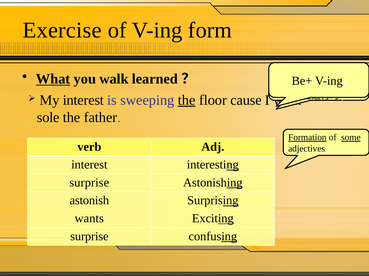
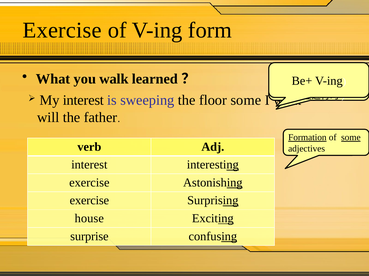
What underline: present -> none
the at (187, 100) underline: present -> none
floor cause: cause -> some
sole: sole -> will
surprise at (89, 183): surprise -> exercise
astonish at (89, 201): astonish -> exercise
wants: wants -> house
